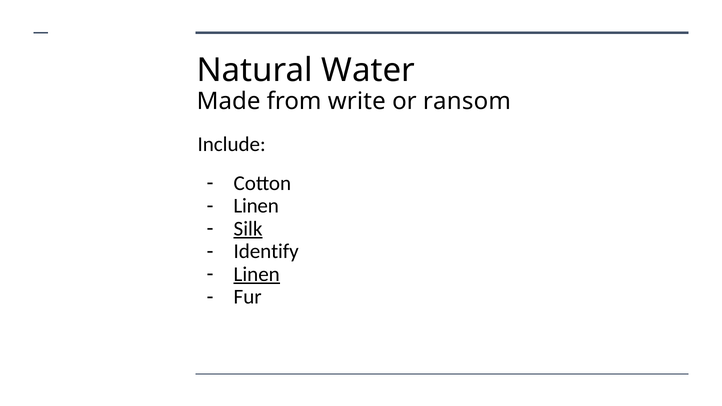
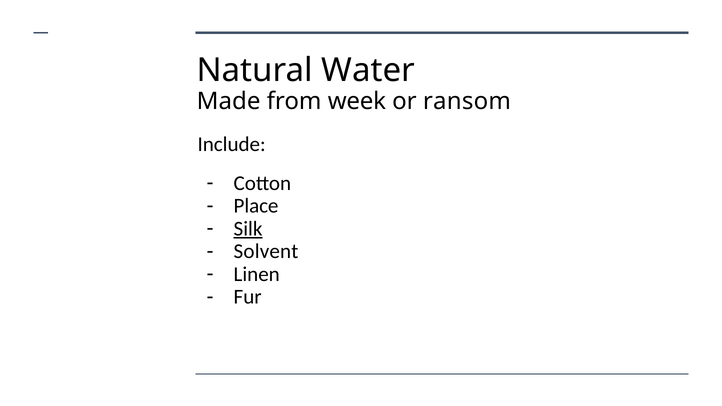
write: write -> week
Linen at (256, 206): Linen -> Place
Identify: Identify -> Solvent
Linen at (257, 274) underline: present -> none
